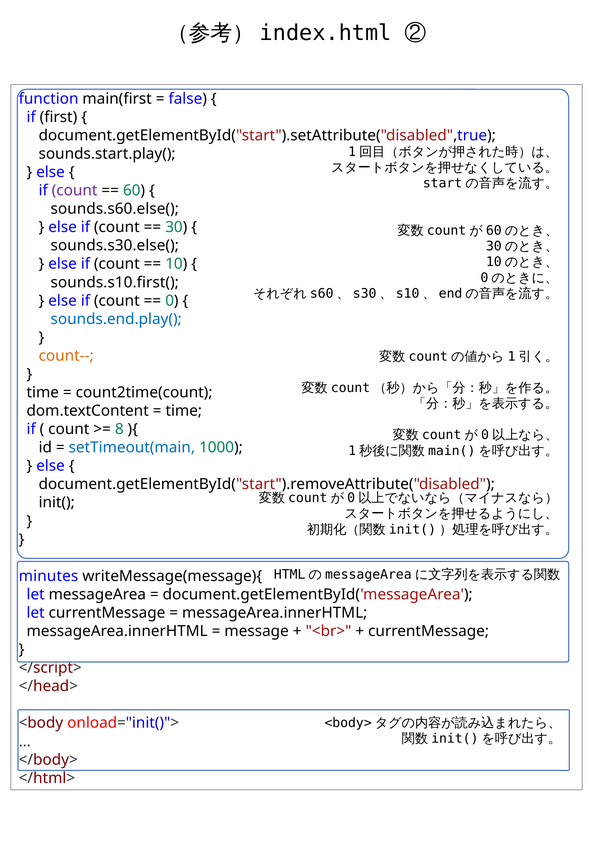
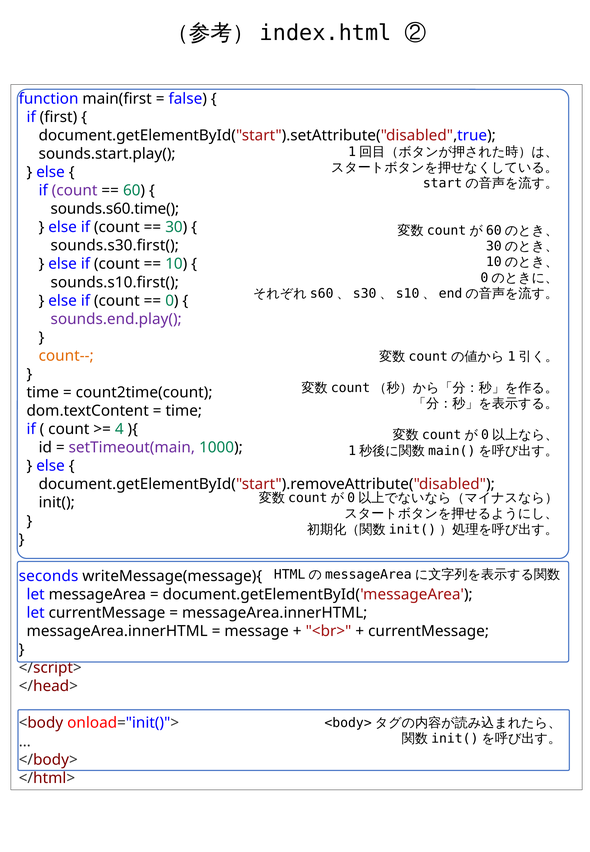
sounds.s60.else(: sounds.s60.else( -> sounds.s60.time(
sounds.s30.else(: sounds.s30.else( -> sounds.s30.first(
sounds.end.play( colour: blue -> purple
8: 8 -> 4
setTimeout(main colour: blue -> purple
minutes: minutes -> seconds
